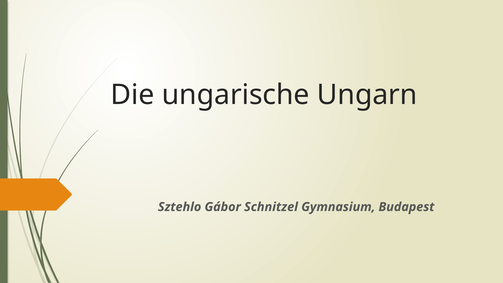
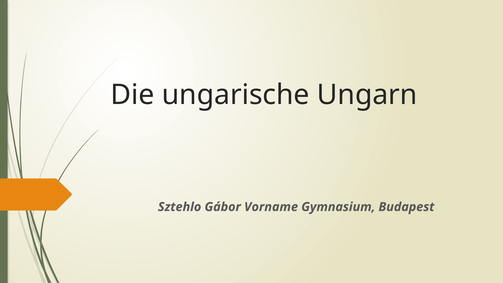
Schnitzel: Schnitzel -> Vorname
